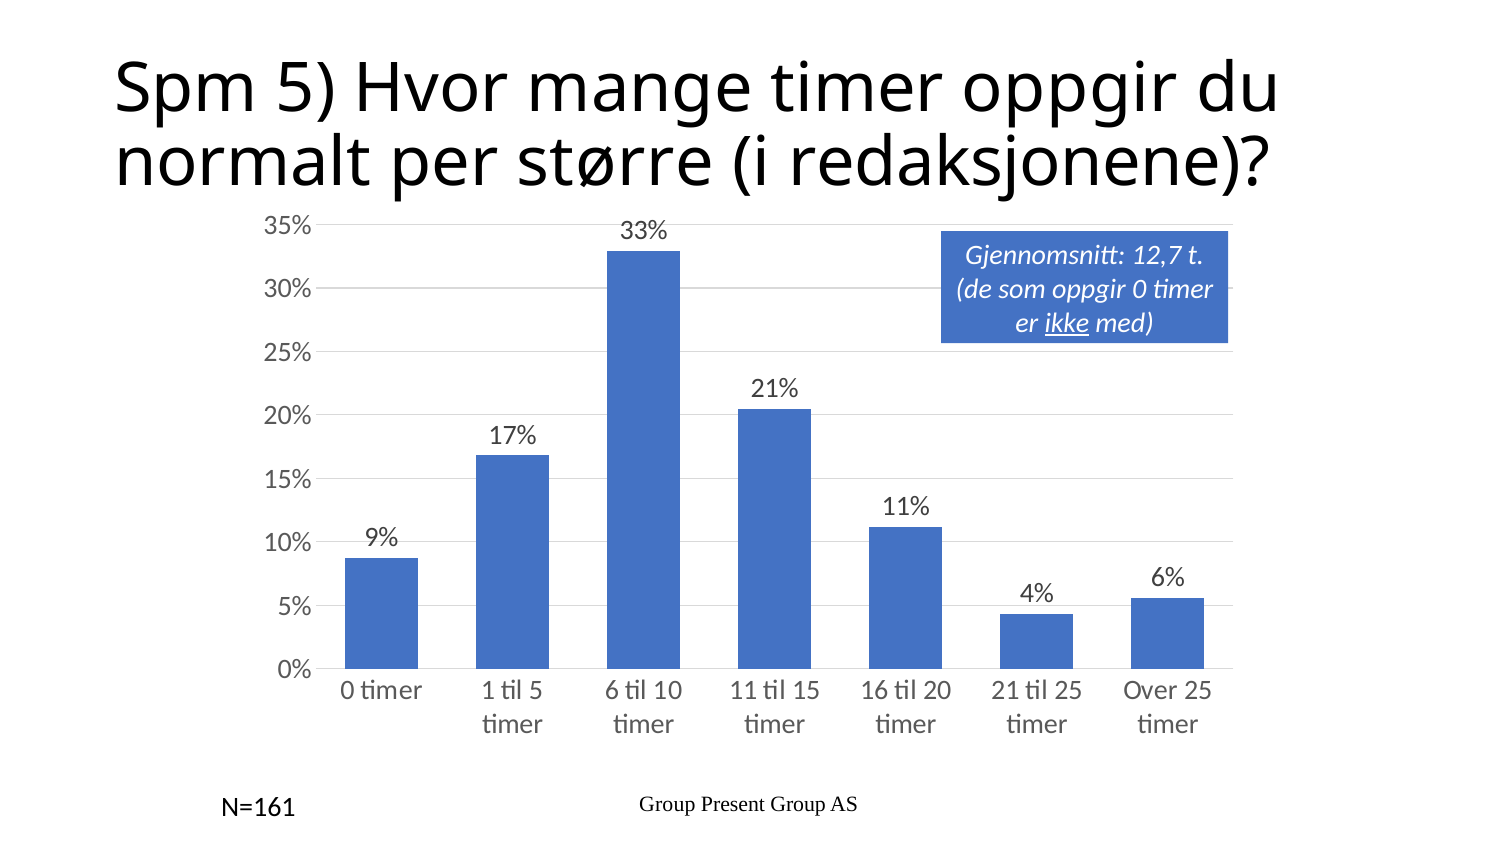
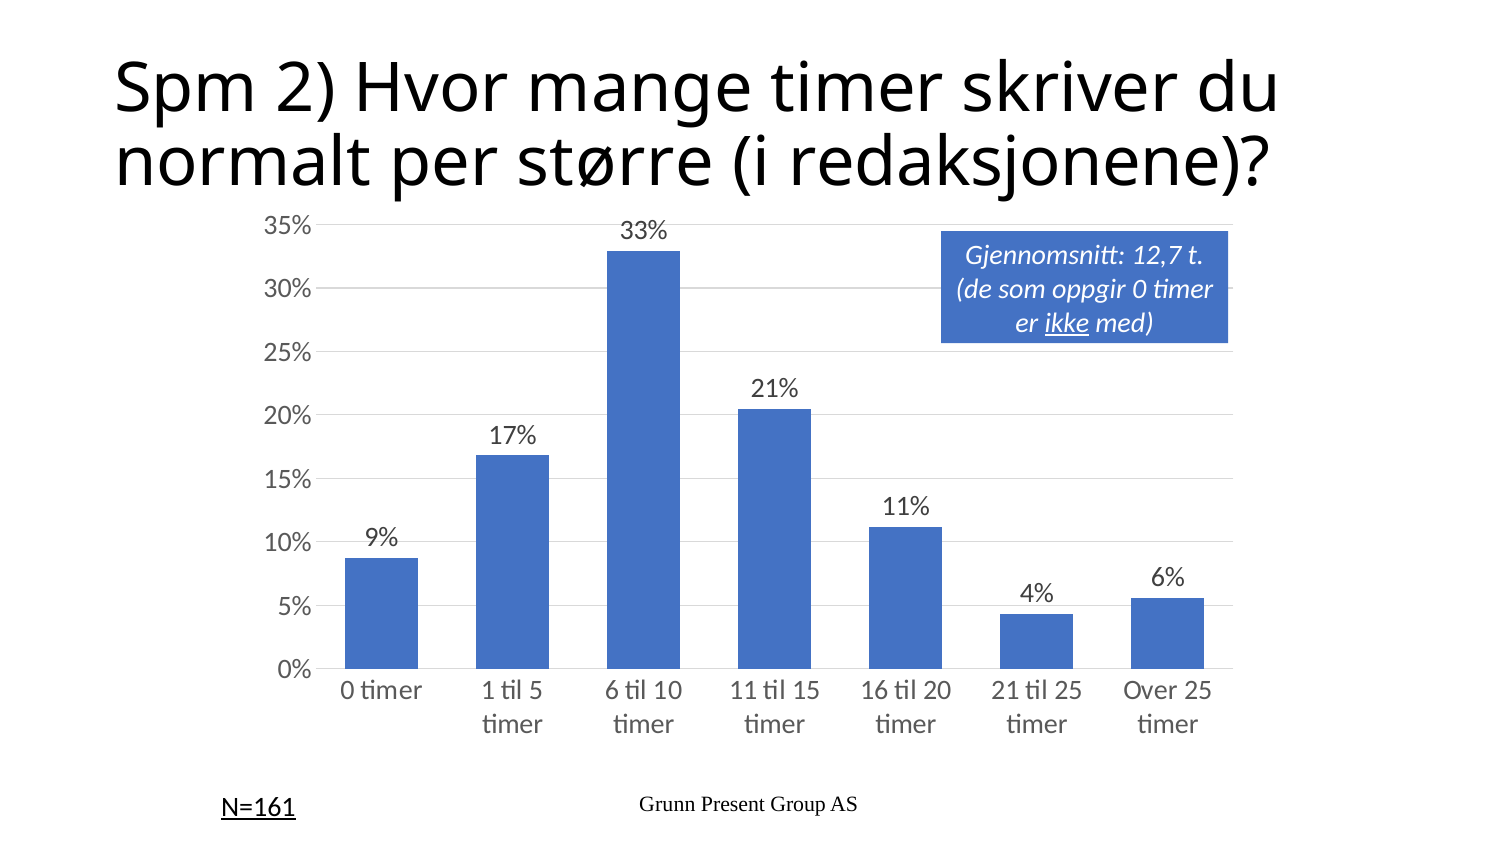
Spm 5: 5 -> 2
timer oppgir: oppgir -> skriver
Group at (667, 804): Group -> Grunn
N=161 underline: none -> present
